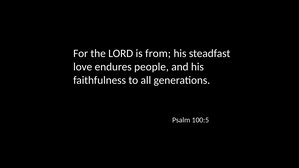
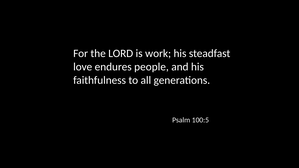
from: from -> work
